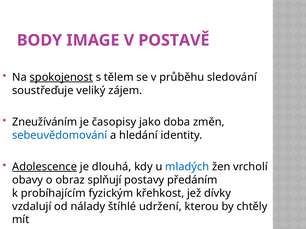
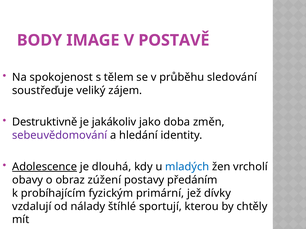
spokojenost underline: present -> none
Zneužíváním: Zneužíváním -> Destruktivně
časopisy: časopisy -> jakákoliv
sebeuvědomování colour: blue -> purple
splňují: splňují -> zúžení
křehkost: křehkost -> primární
udržení: udržení -> sportují
